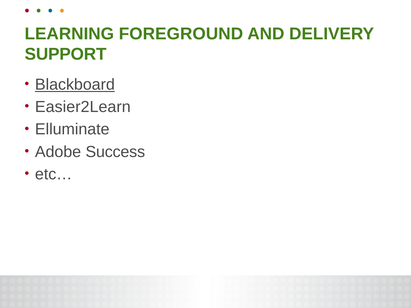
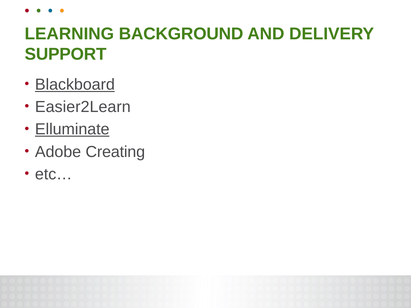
FOREGROUND: FOREGROUND -> BACKGROUND
Elluminate underline: none -> present
Success: Success -> Creating
